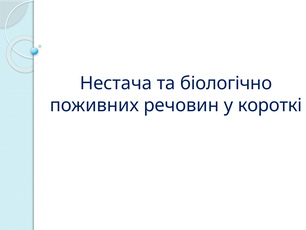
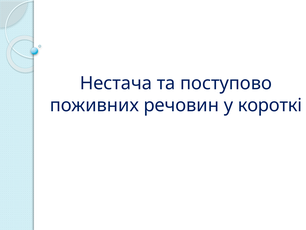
біологічно: біологічно -> поступово
